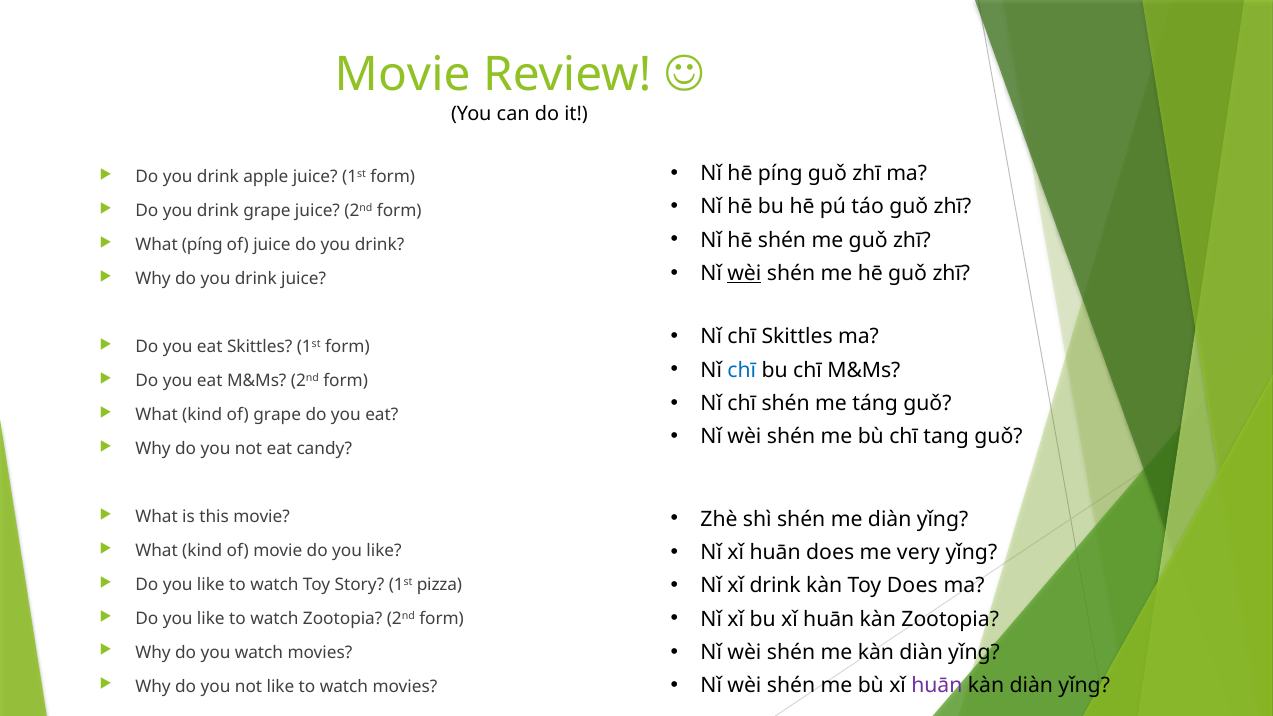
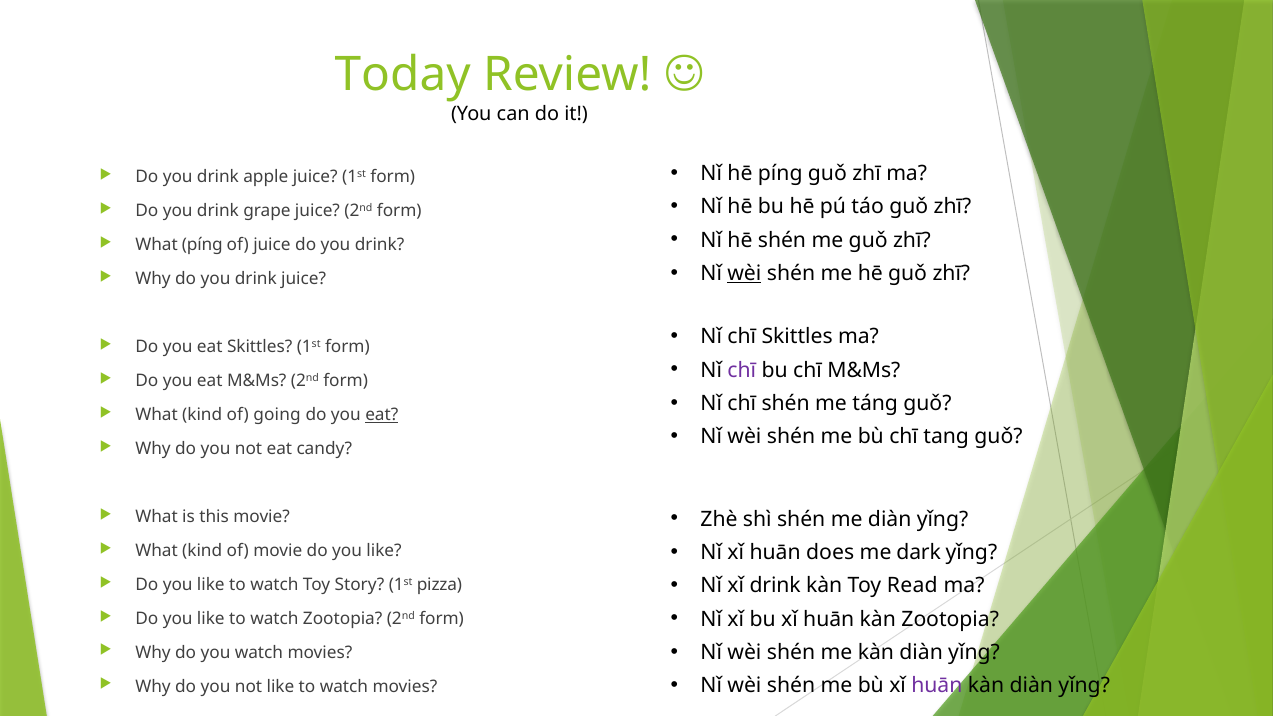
Movie at (403, 75): Movie -> Today
chī at (742, 370) colour: blue -> purple
of grape: grape -> going
eat at (382, 415) underline: none -> present
very: very -> dark
Toy Does: Does -> Read
